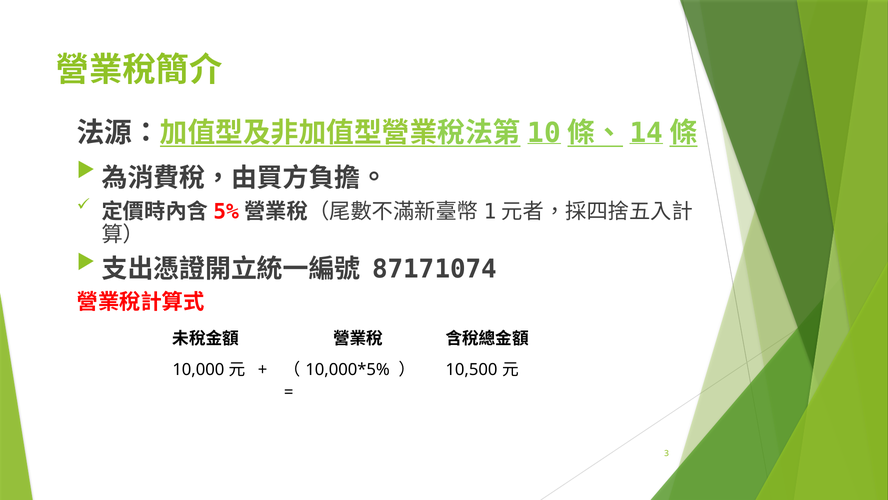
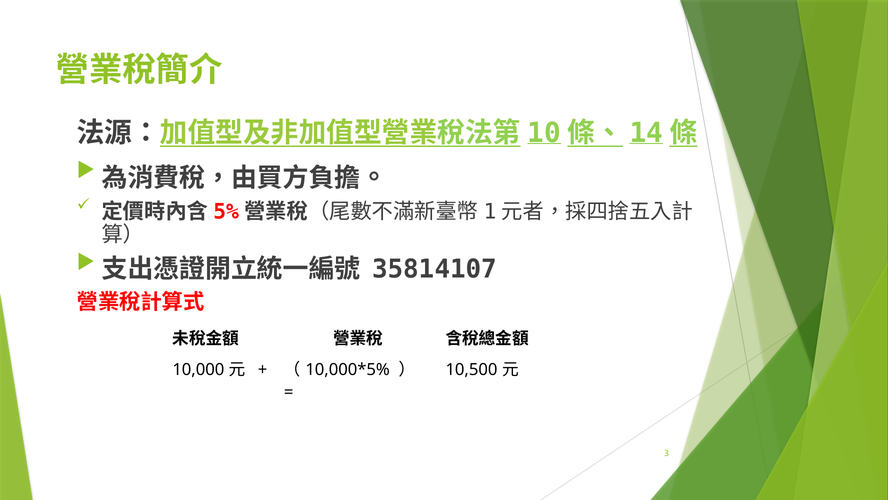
87171074: 87171074 -> 35814107
